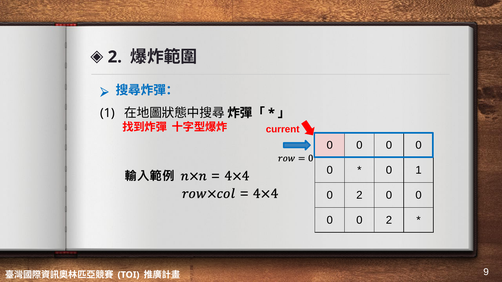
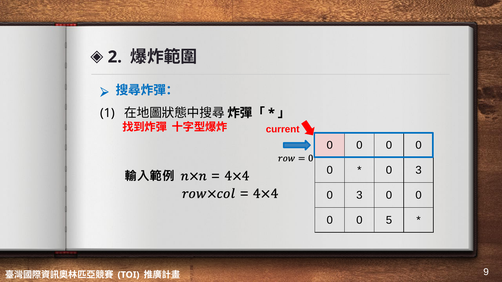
1 at (419, 170): 1 -> 3
2 at (359, 195): 2 -> 3
0 0 2: 2 -> 5
